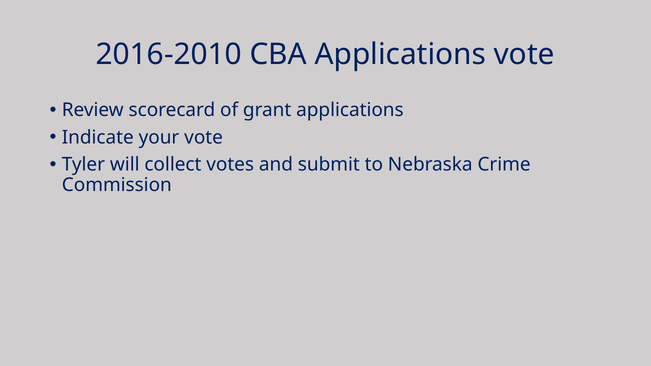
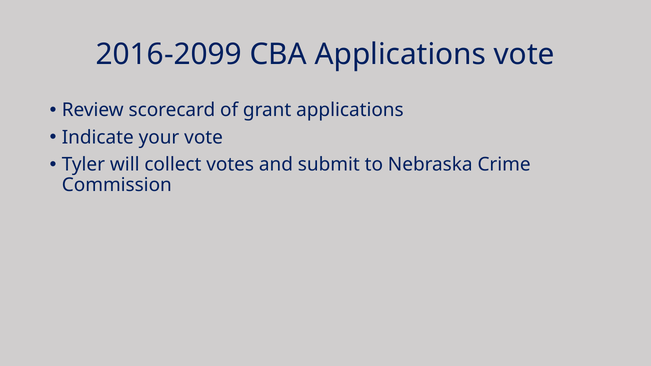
2016-2010: 2016-2010 -> 2016-2099
